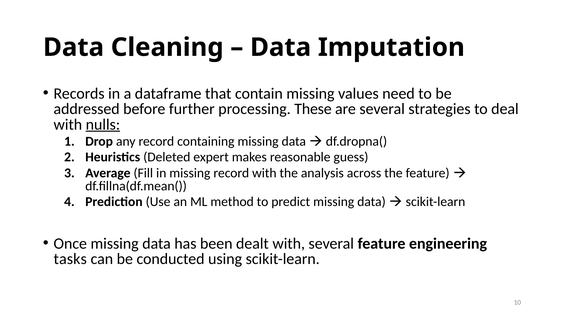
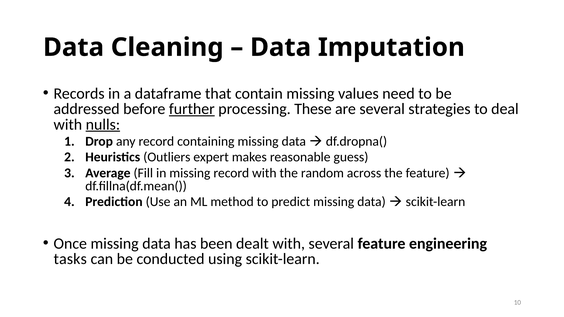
further underline: none -> present
Deleted: Deleted -> Outliers
analysis: analysis -> random
